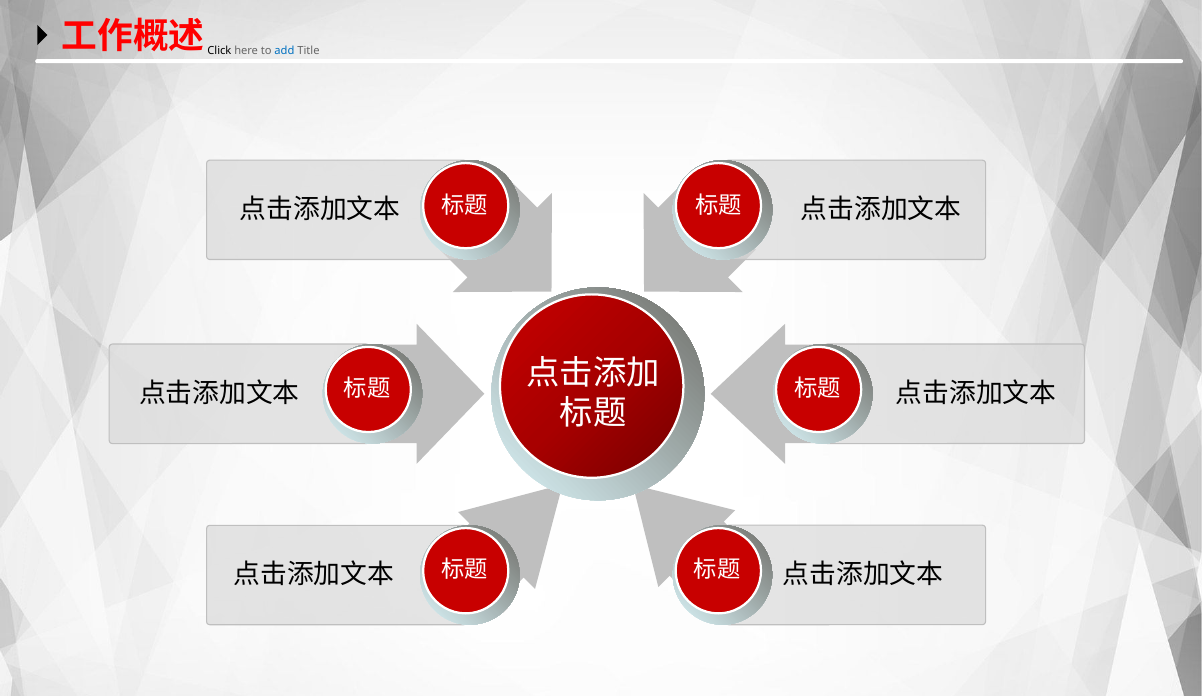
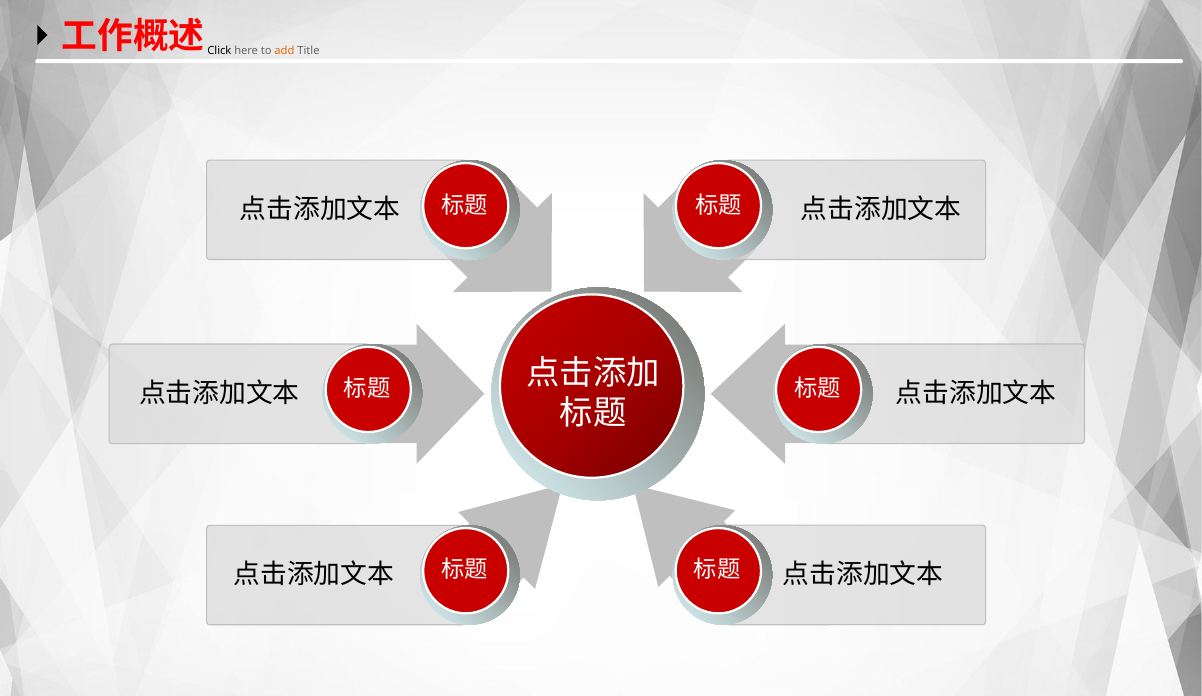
add colour: blue -> orange
